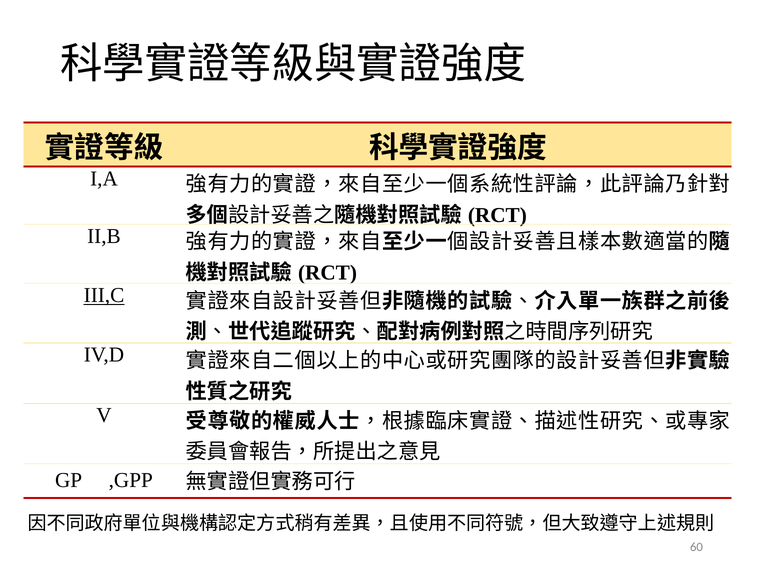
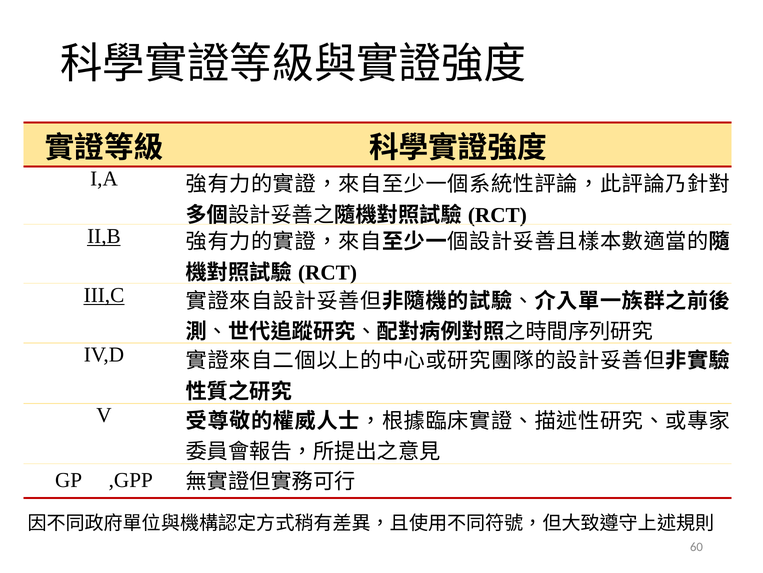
II,B underline: none -> present
